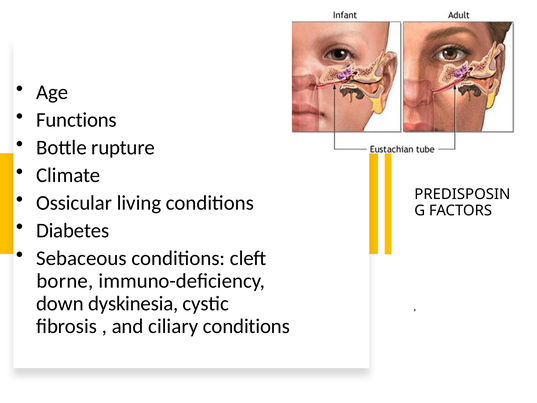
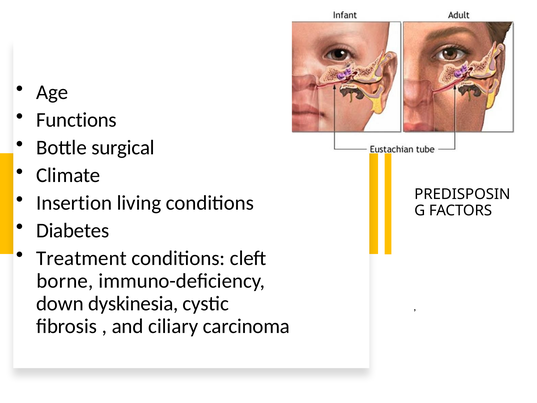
rupture: rupture -> surgical
Ossicular: Ossicular -> Insertion
Sebaceous: Sebaceous -> Treatment
ciliary conditions: conditions -> carcinoma
